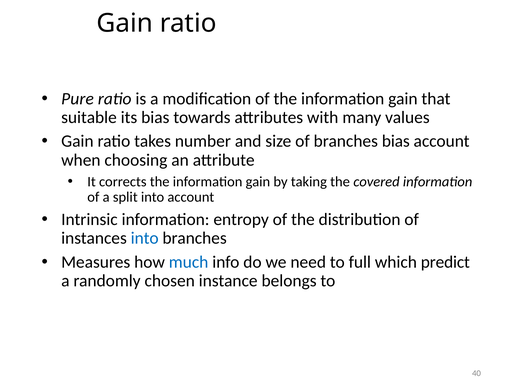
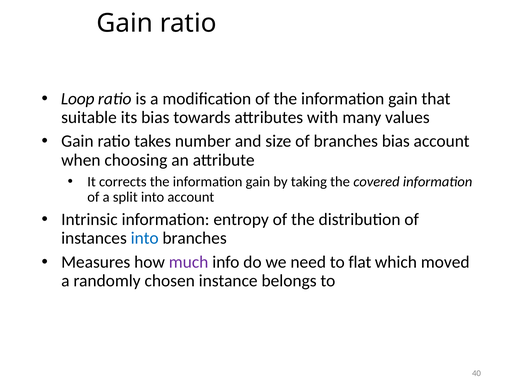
Pure: Pure -> Loop
much colour: blue -> purple
full: full -> flat
predict: predict -> moved
